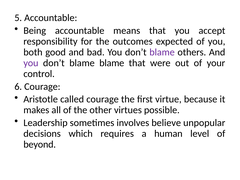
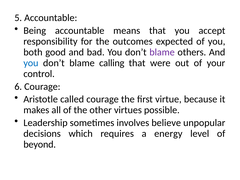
you at (31, 63) colour: purple -> blue
blame blame: blame -> calling
human: human -> energy
